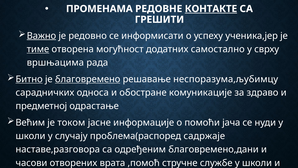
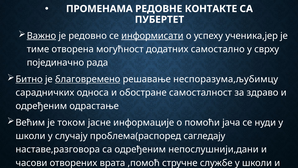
КОНТАКТЕ underline: present -> none
ГРЕШИТИ: ГРЕШИТИ -> ПУБЕРТЕТ
информисати underline: none -> present
тиме underline: present -> none
вршњацима: вршњацима -> појединачно
комуникације: комуникације -> самосталност
предметној at (41, 106): предметној -> одређеним
садржаје: садржаје -> сагледају
благовремено,дани: благовремено,дани -> непослушнији,дани
